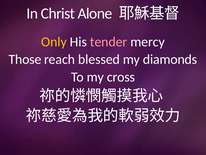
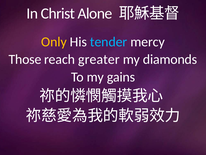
tender colour: pink -> light blue
blessed: blessed -> greater
cross: cross -> gains
